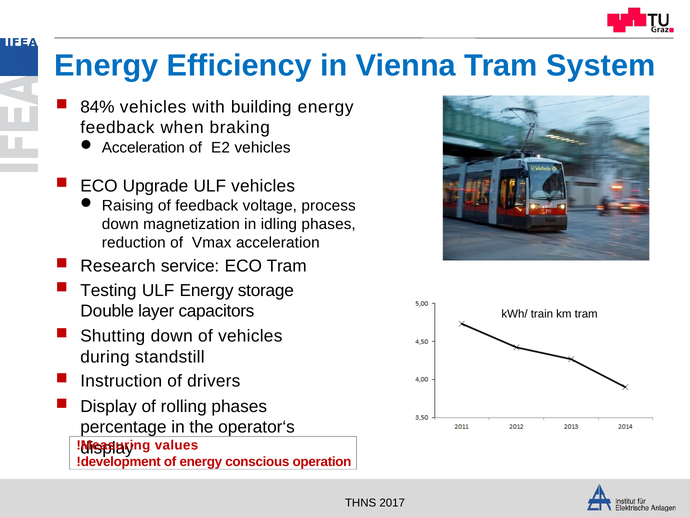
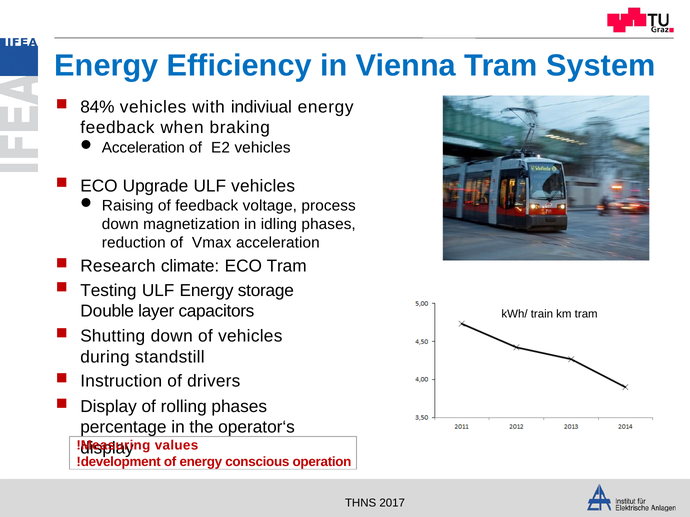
building: building -> indiviual
service: service -> climate
